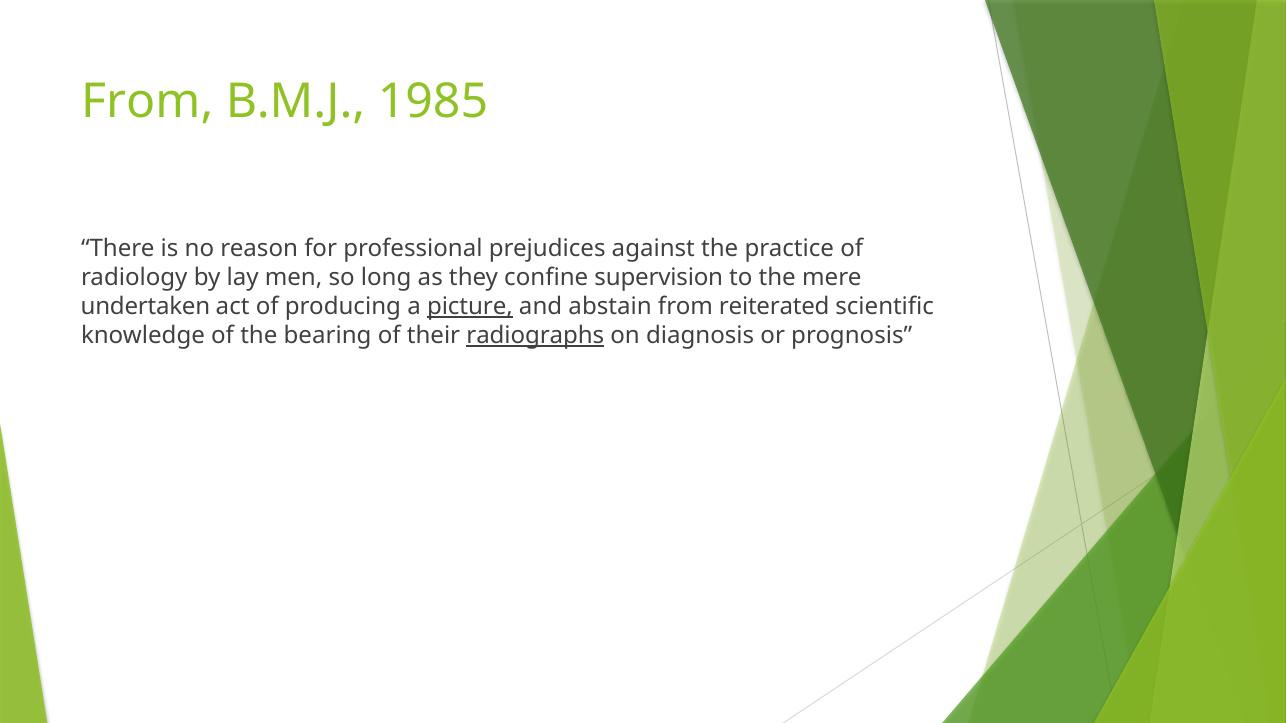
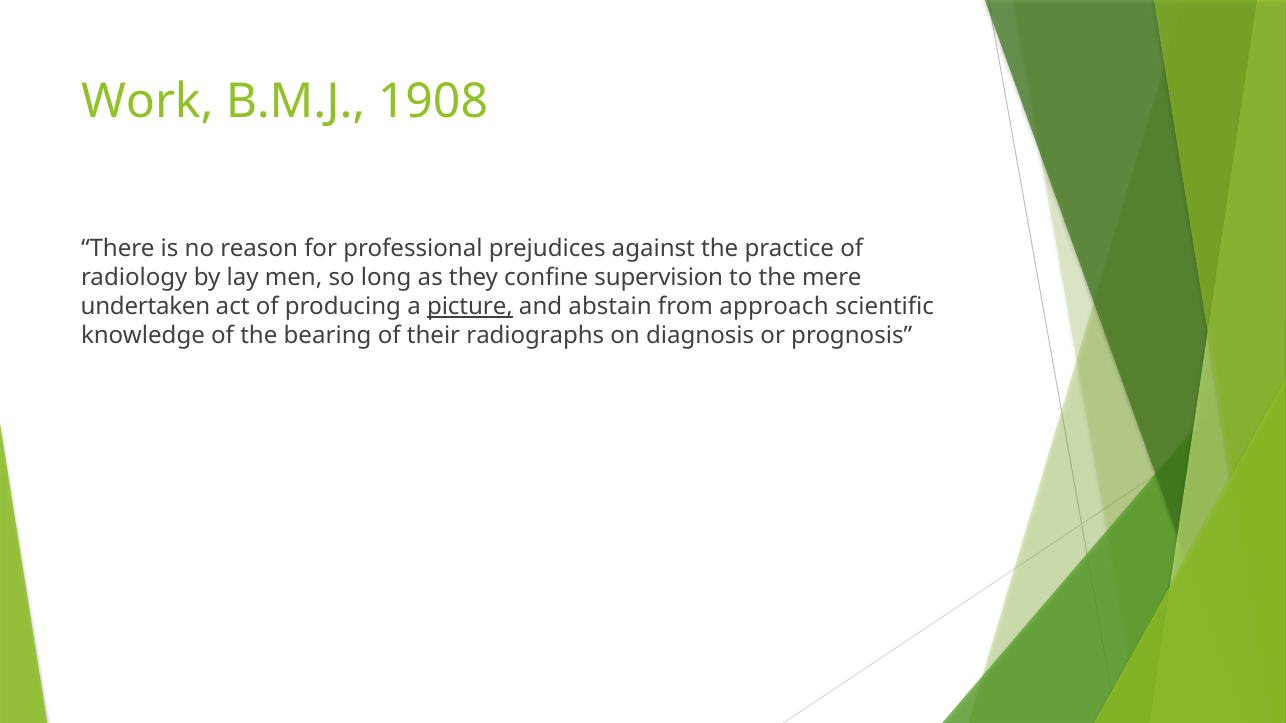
From at (147, 101): From -> Work
1985: 1985 -> 1908
reiterated: reiterated -> approach
radiographs underline: present -> none
